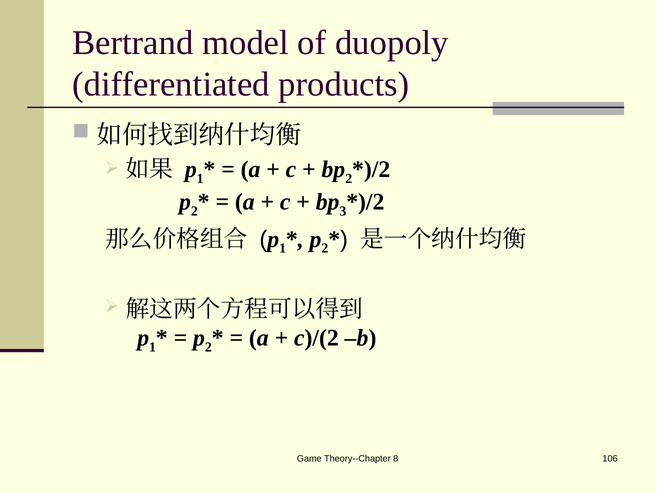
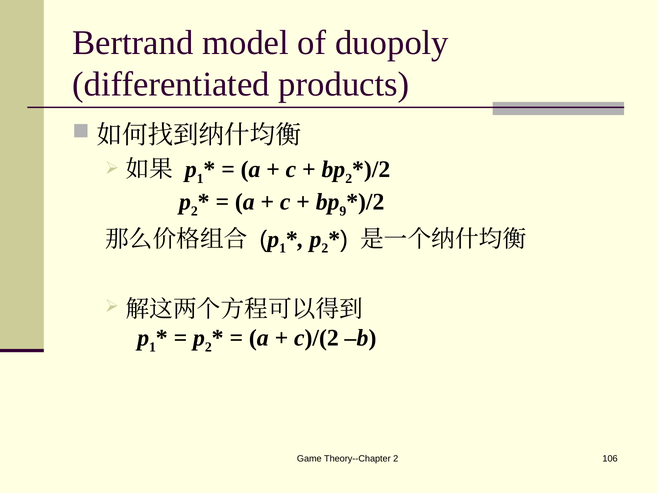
3: 3 -> 9
Theory--Chapter 8: 8 -> 2
